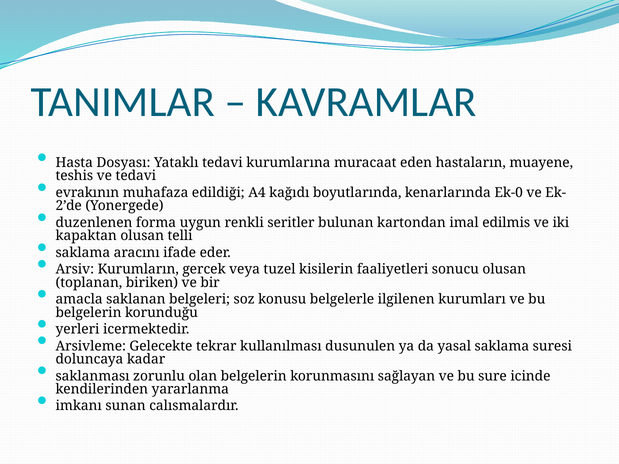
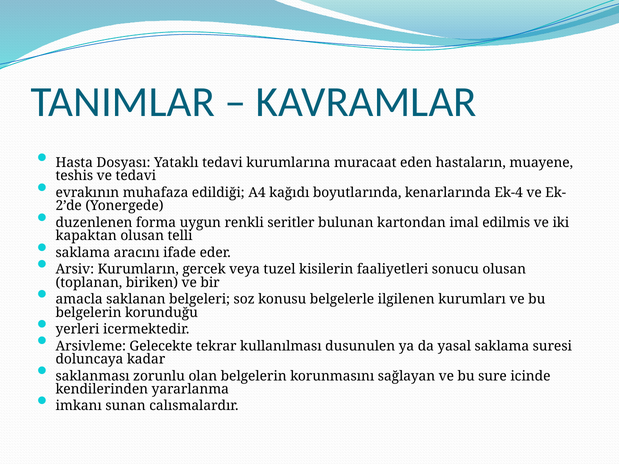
Ek-0: Ek-0 -> Ek-4
